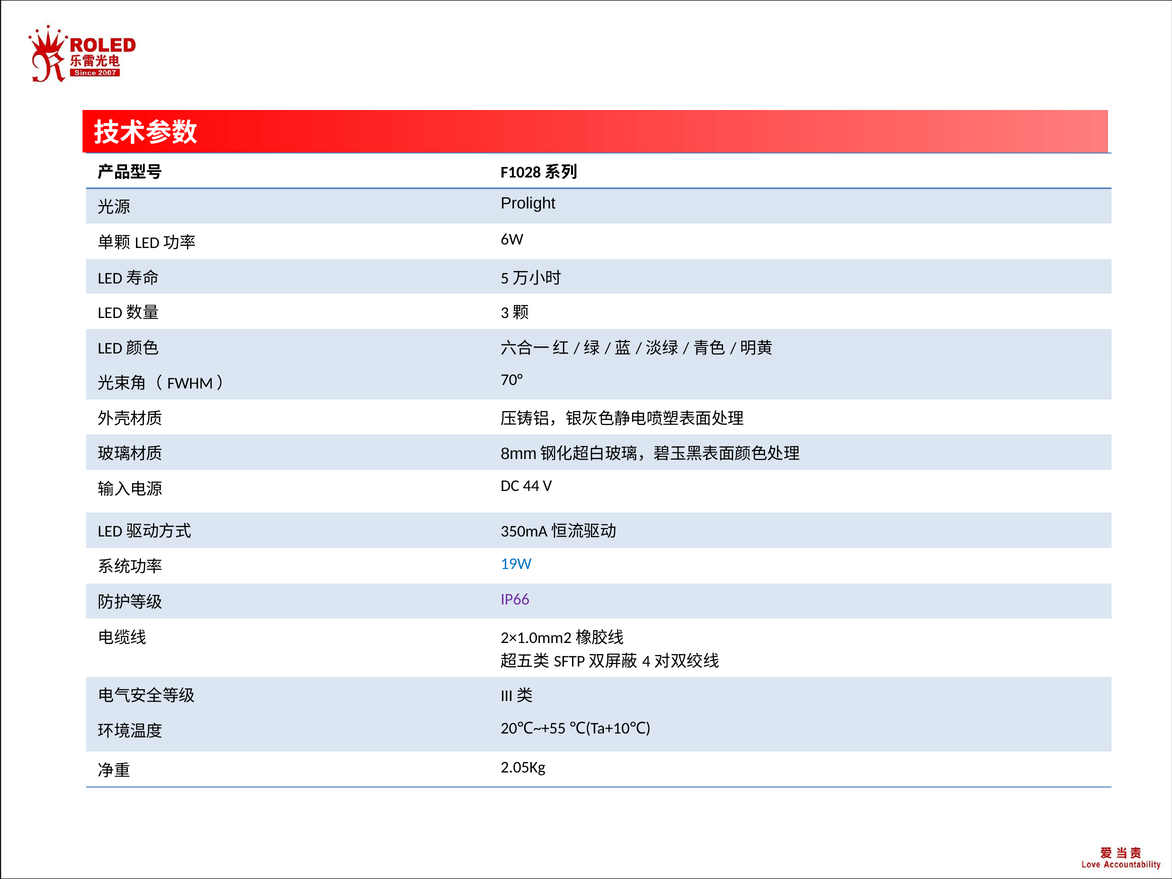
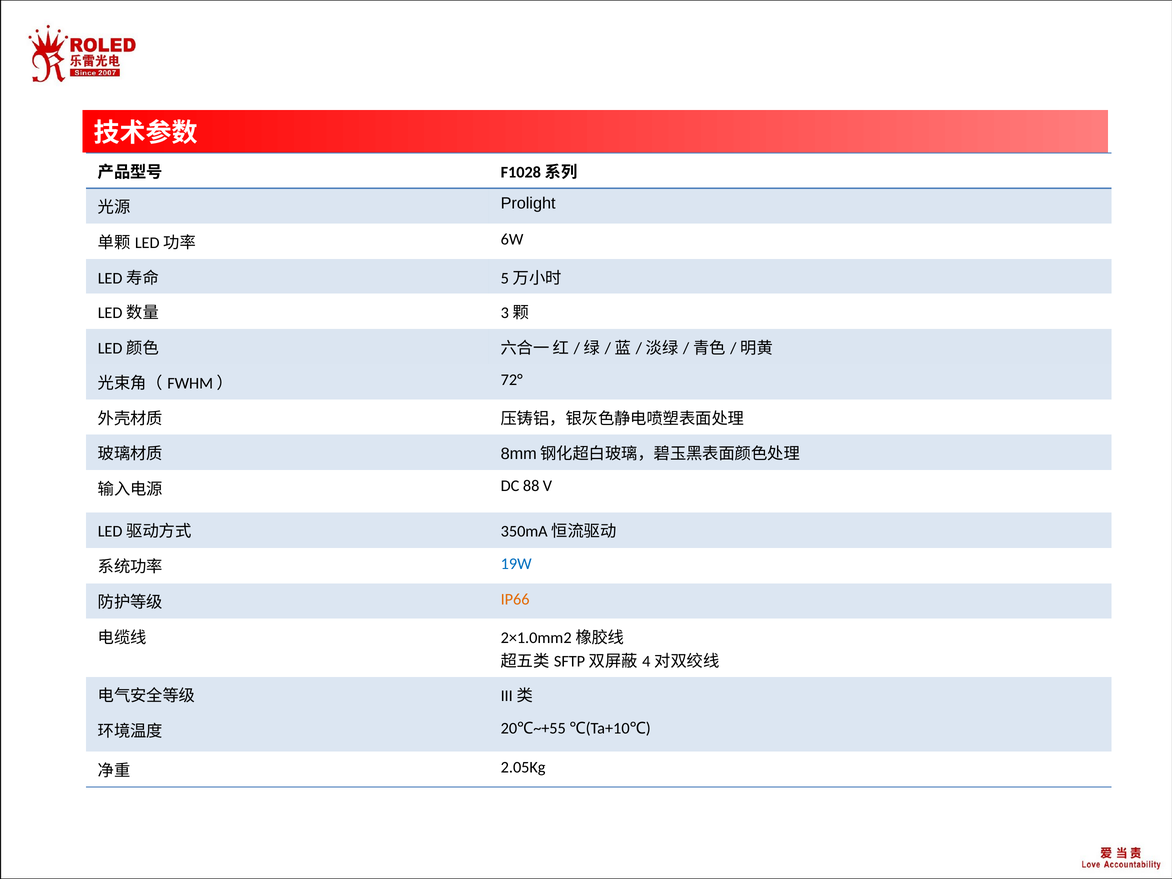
70°: 70° -> 72°
44: 44 -> 88
IP66 colour: purple -> orange
